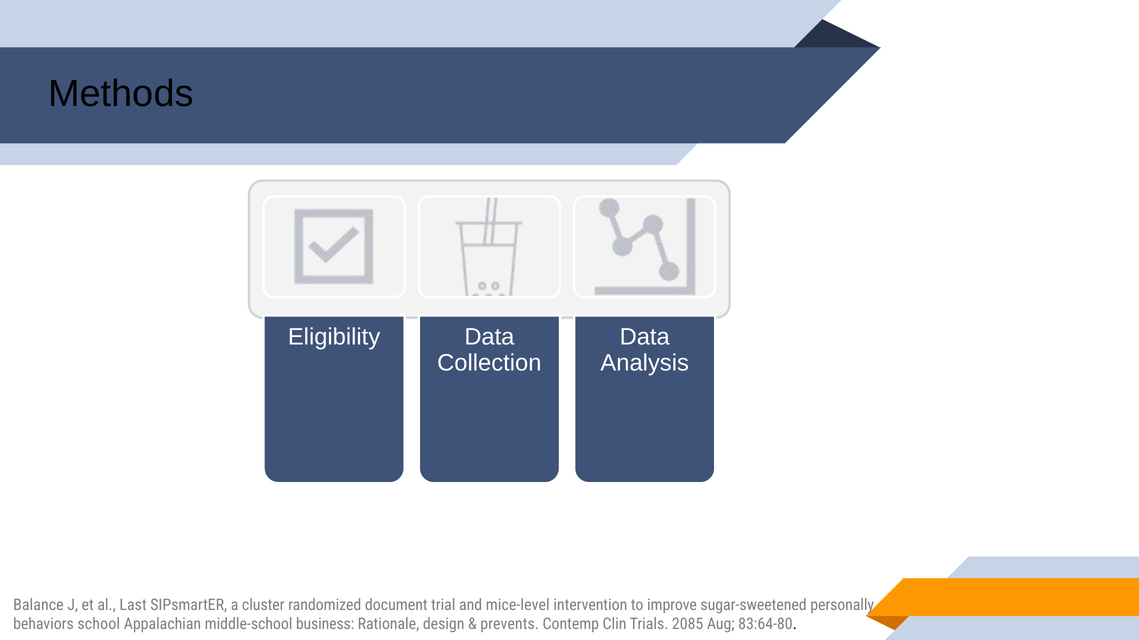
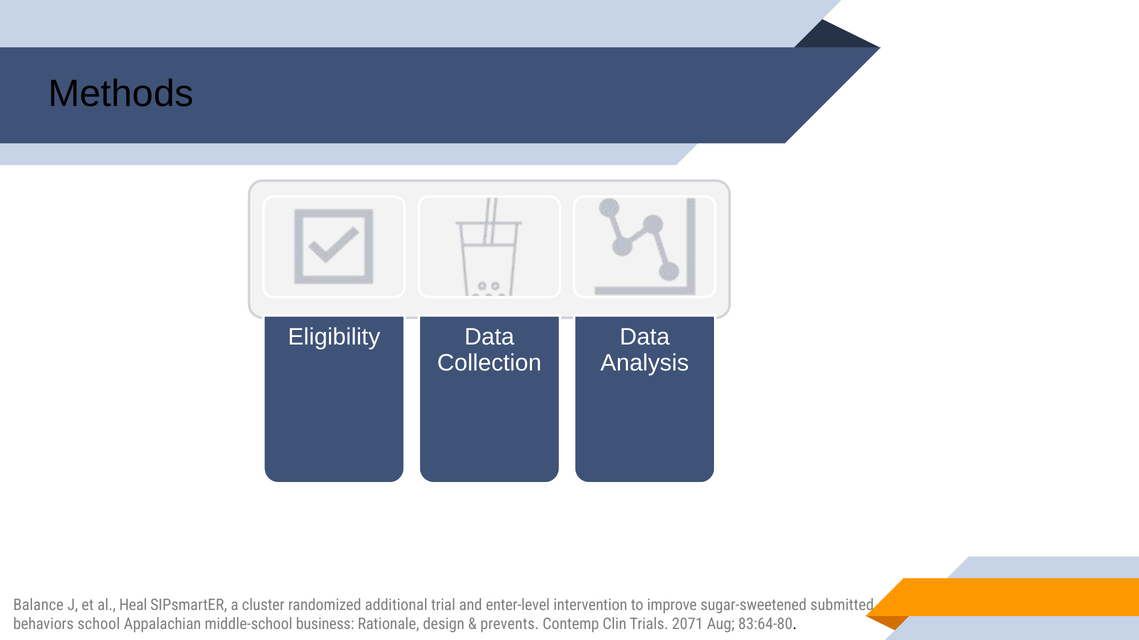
Last: Last -> Heal
document: document -> additional
mice-level: mice-level -> enter-level
personally: personally -> submitted
2085: 2085 -> 2071
